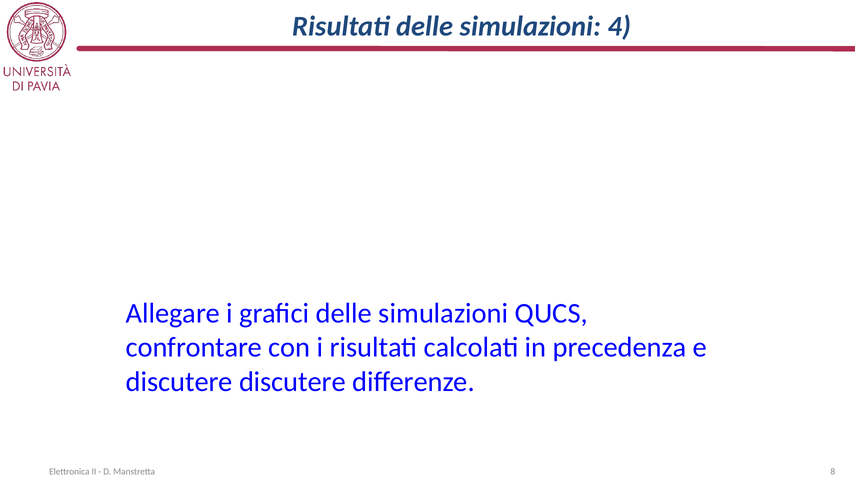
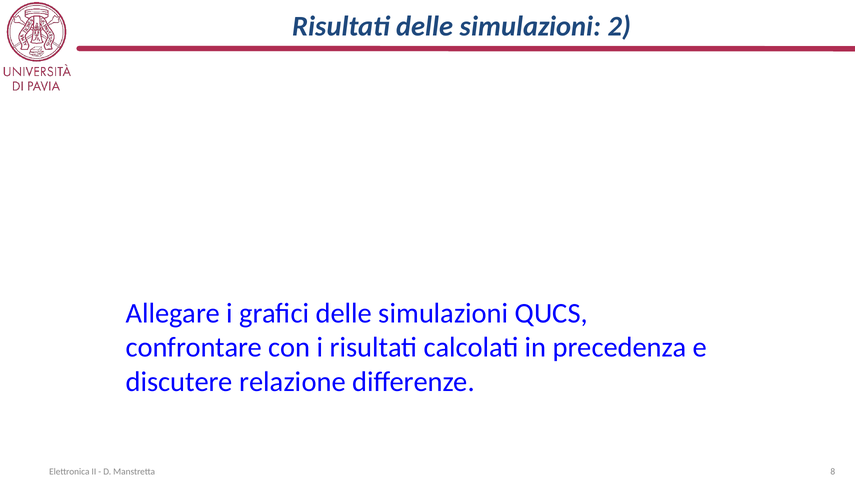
4: 4 -> 2
discutere discutere: discutere -> relazione
